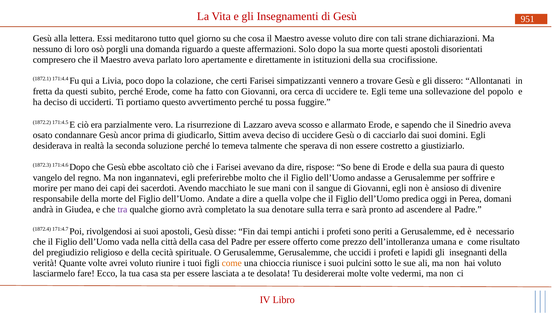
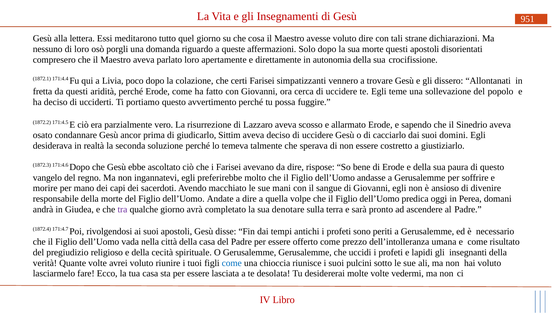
istituzioni: istituzioni -> autonomia
subito: subito -> aridità
come at (232, 263) colour: orange -> blue
